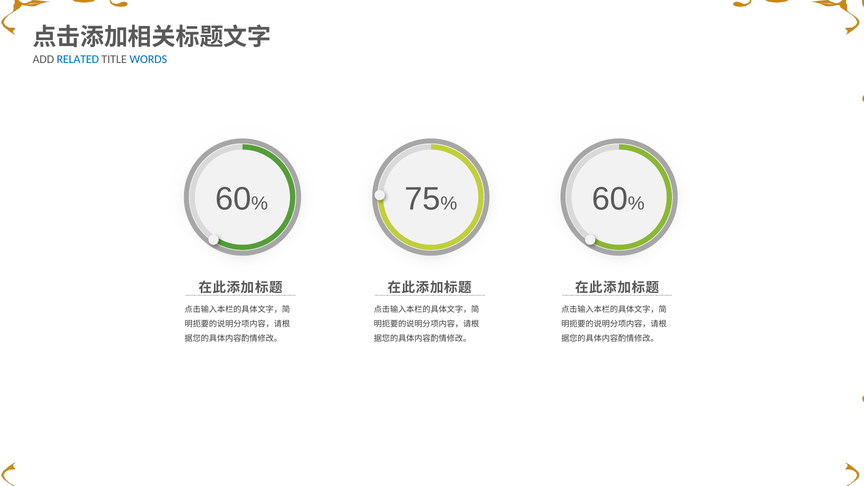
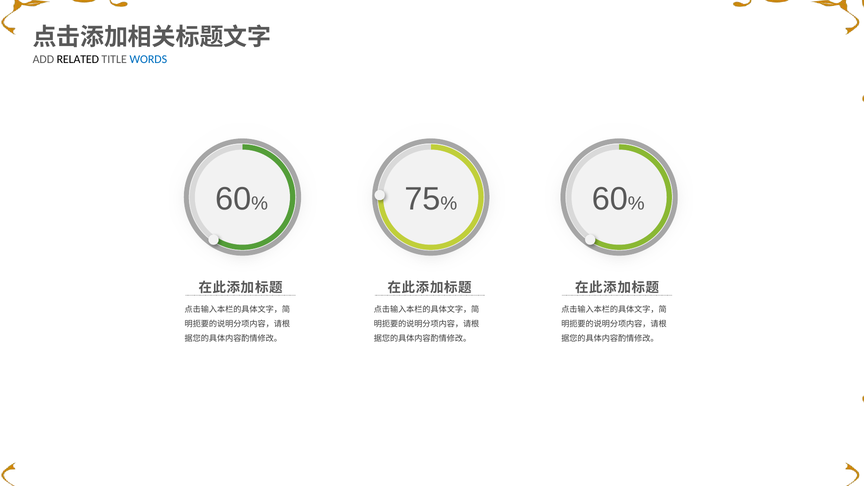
RELATED colour: blue -> black
